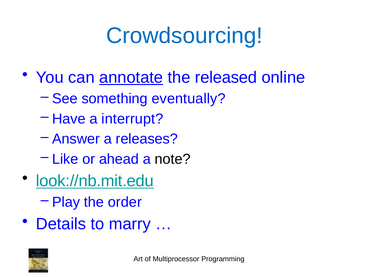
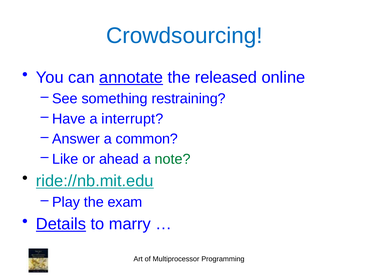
eventually: eventually -> restraining
releases: releases -> common
note colour: black -> green
look://nb.mit.edu: look://nb.mit.edu -> ride://nb.mit.edu
order: order -> exam
Details underline: none -> present
